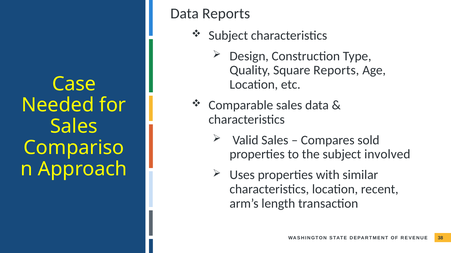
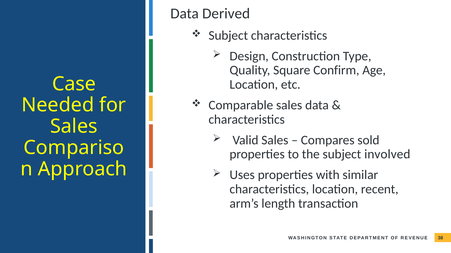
Data Reports: Reports -> Derived
Square Reports: Reports -> Confirm
